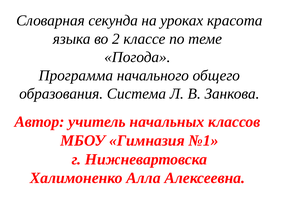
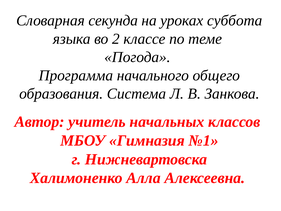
красота: красота -> суббота
